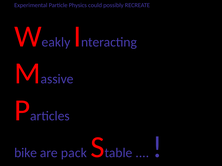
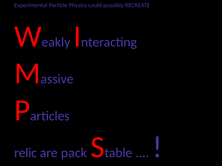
bike: bike -> relic
